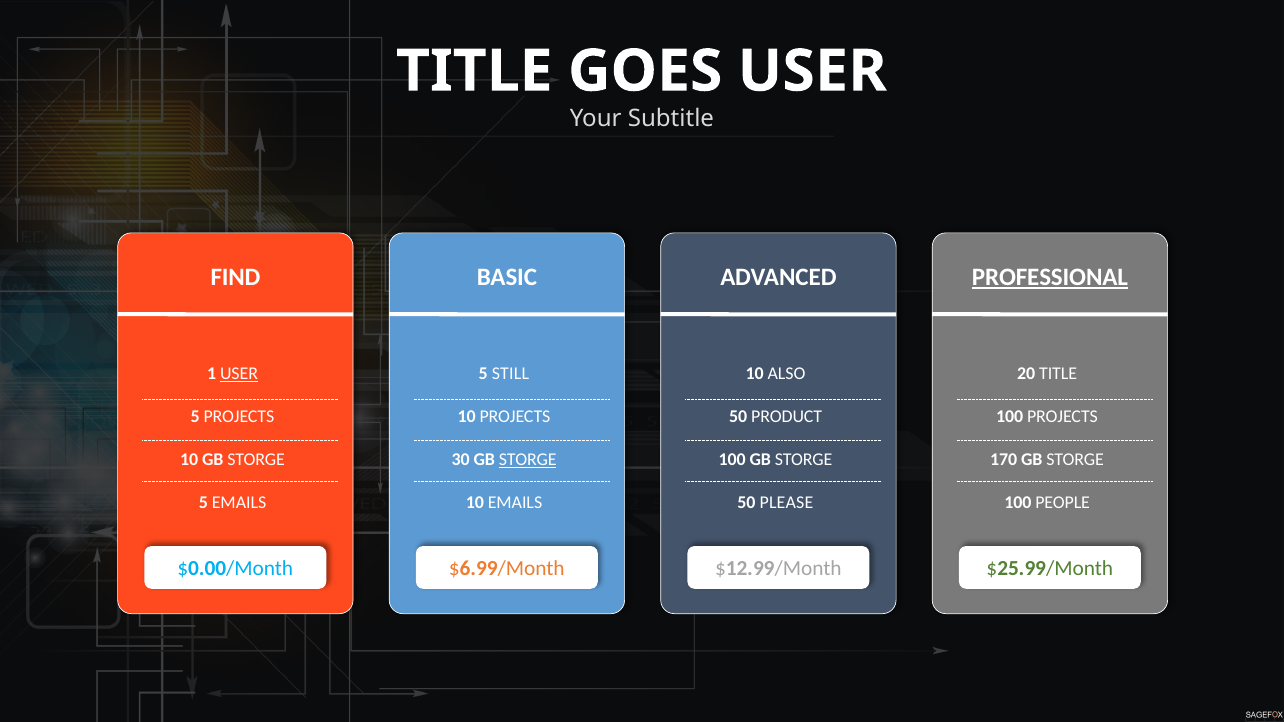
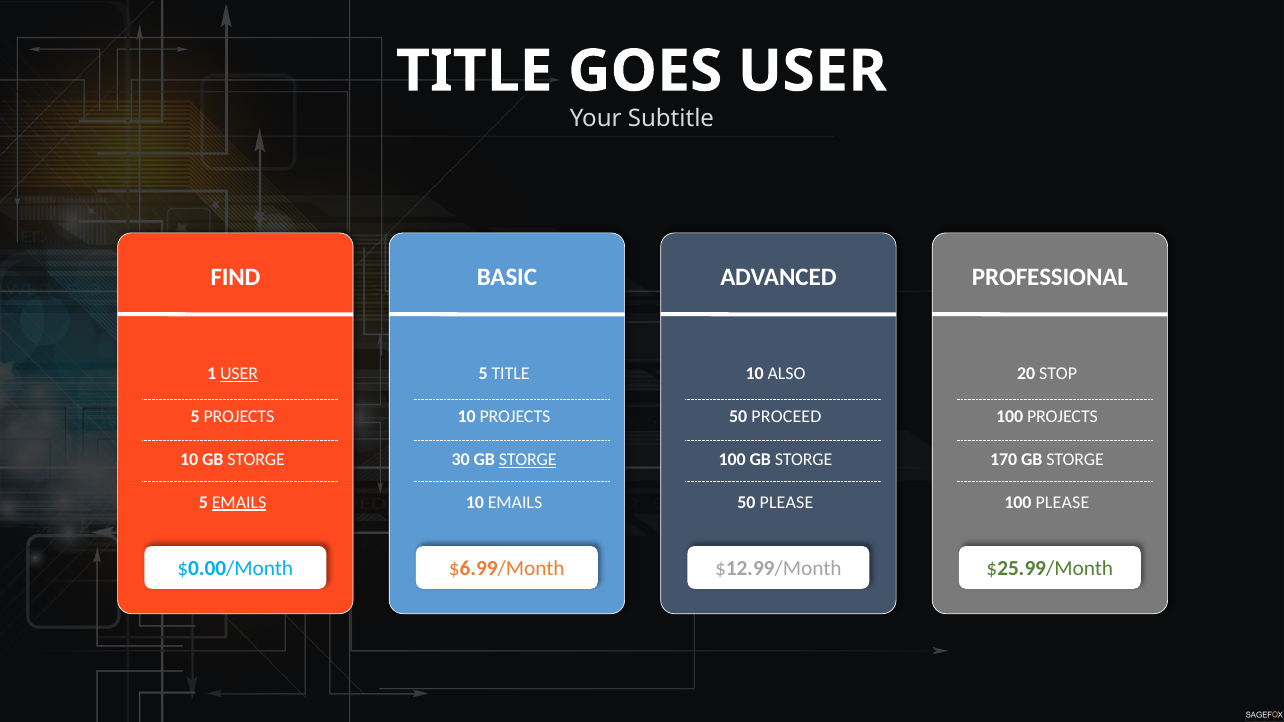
PROFESSIONAL underline: present -> none
5 STILL: STILL -> TITLE
20 TITLE: TITLE -> STOP
PRODUCT: PRODUCT -> PROCEED
EMAILS at (239, 502) underline: none -> present
100 PEOPLE: PEOPLE -> PLEASE
